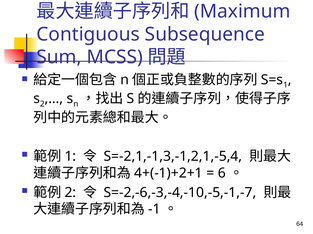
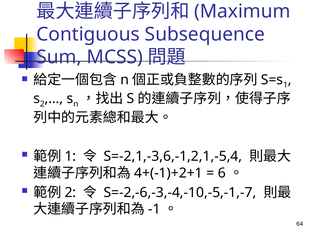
S=-2,1,-1,3,-1,2,1,-5,4: S=-2,1,-1,3,-1,2,1,-5,4 -> S=-2,1,-3,6,-1,2,1,-5,4
